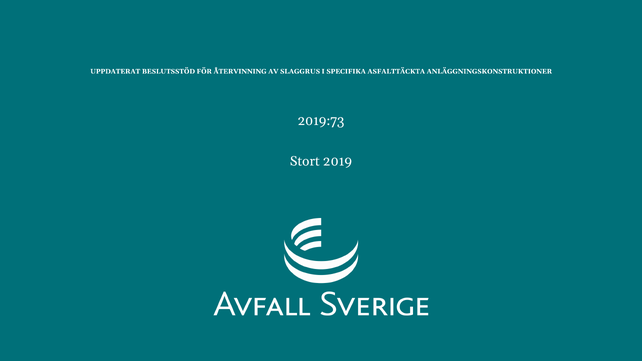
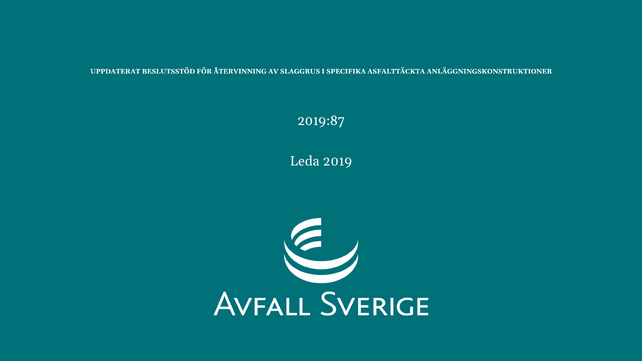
2019:73: 2019:73 -> 2019:87
Stort: Stort -> Leda
